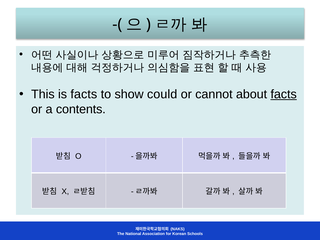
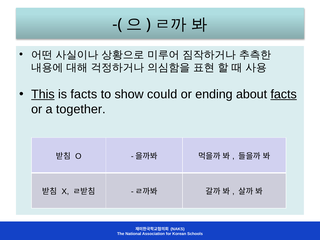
This underline: none -> present
cannot: cannot -> ending
contents: contents -> together
